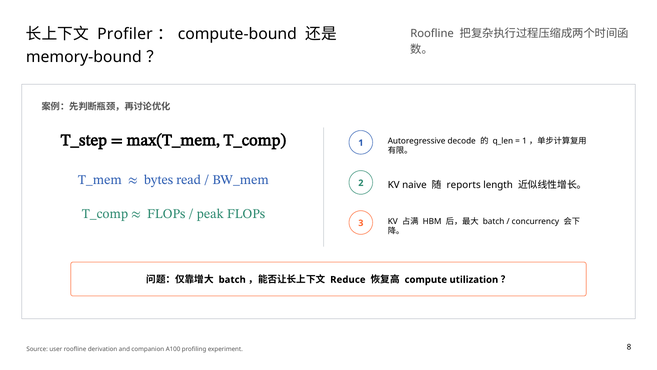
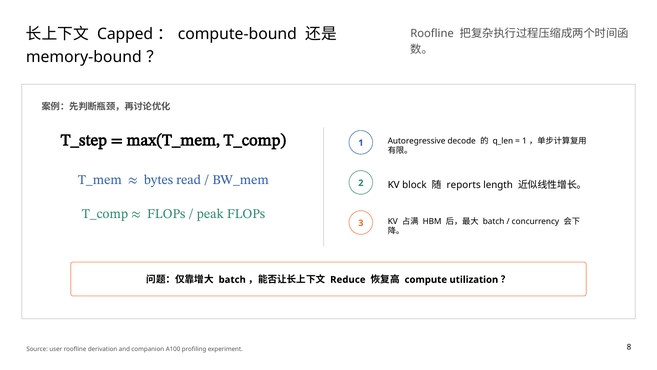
Profiler: Profiler -> Capped
naive: naive -> block
